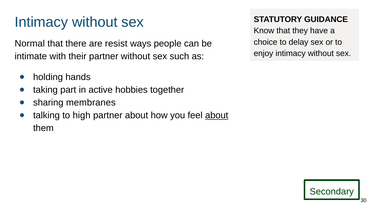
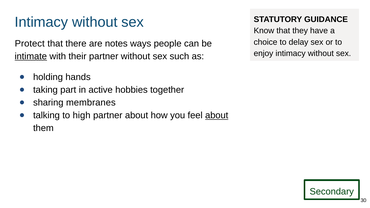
Normal: Normal -> Protect
resist: resist -> notes
intimate underline: none -> present
